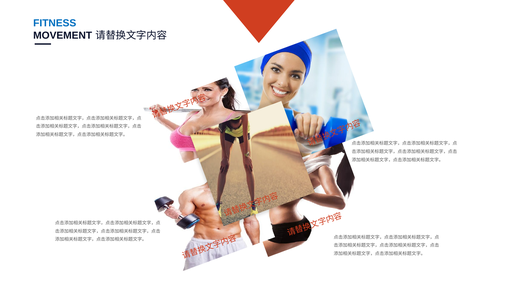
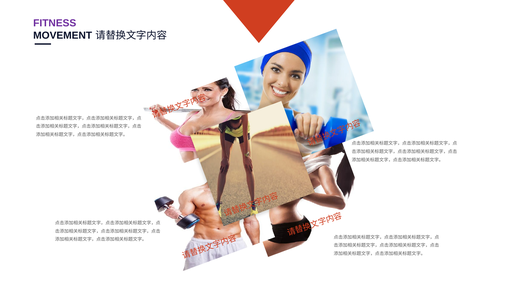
FITNESS colour: blue -> purple
